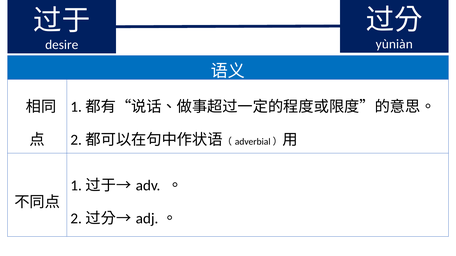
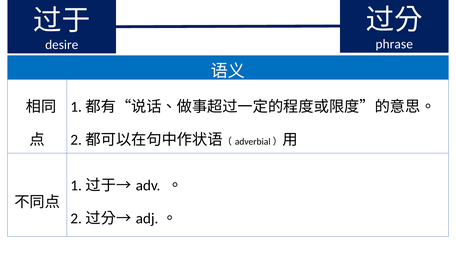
yùniàn: yùniàn -> phrase
